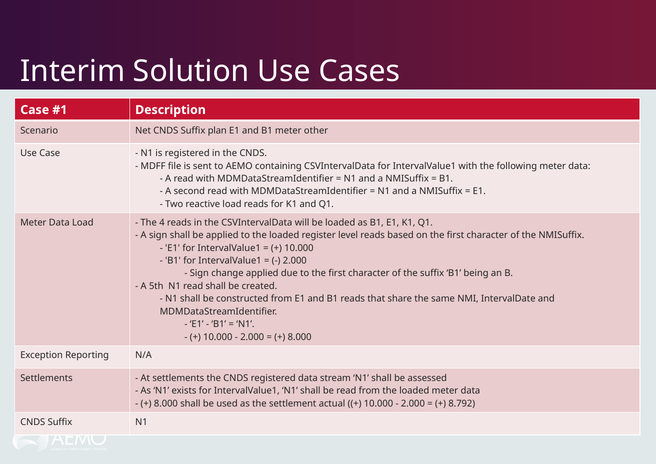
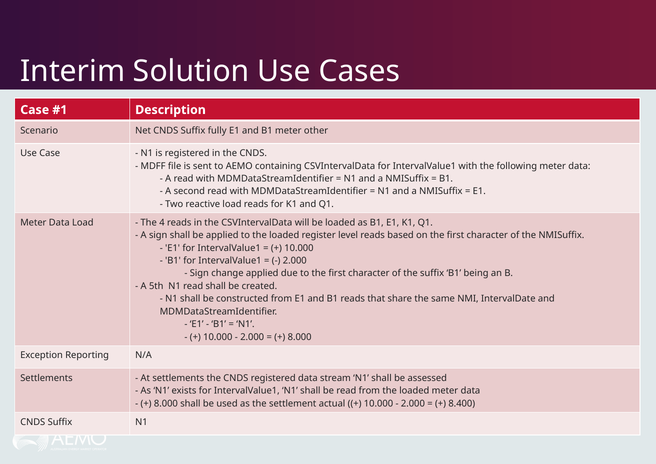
plan: plan -> fully
8.792: 8.792 -> 8.400
